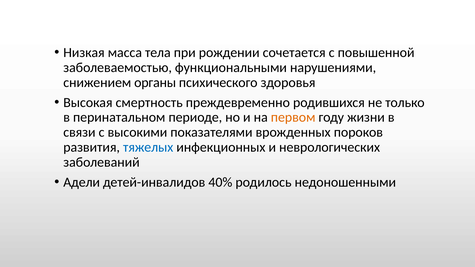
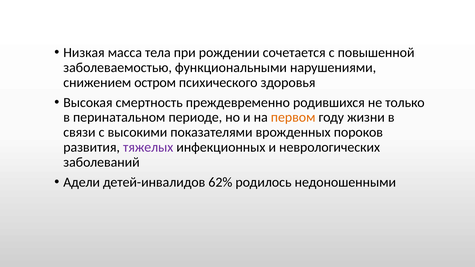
органы: органы -> остром
тяжелых colour: blue -> purple
40%: 40% -> 62%
